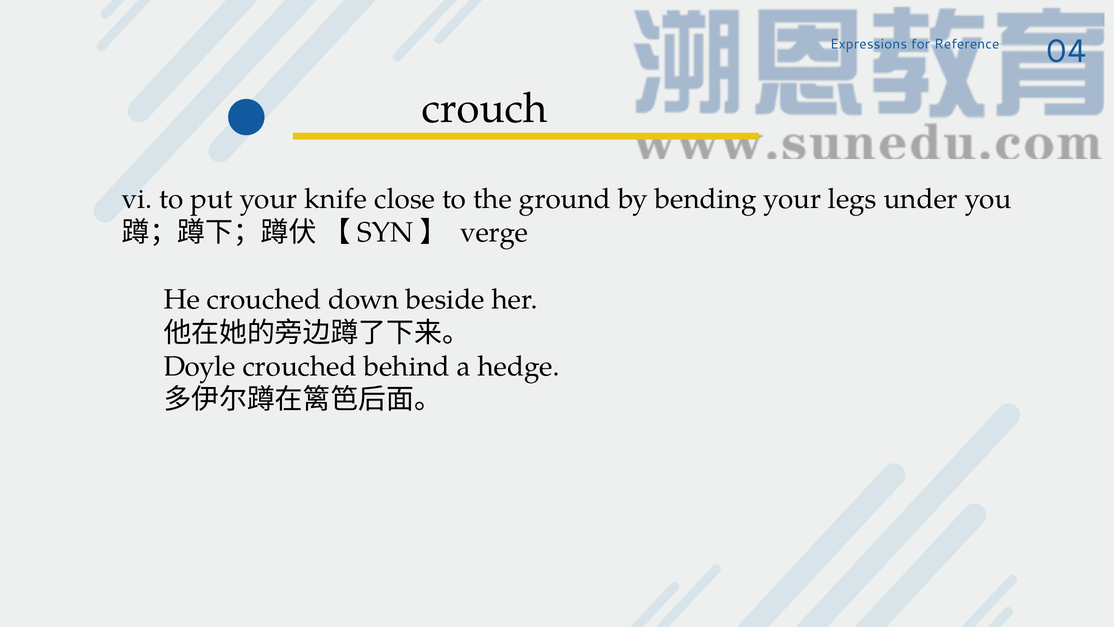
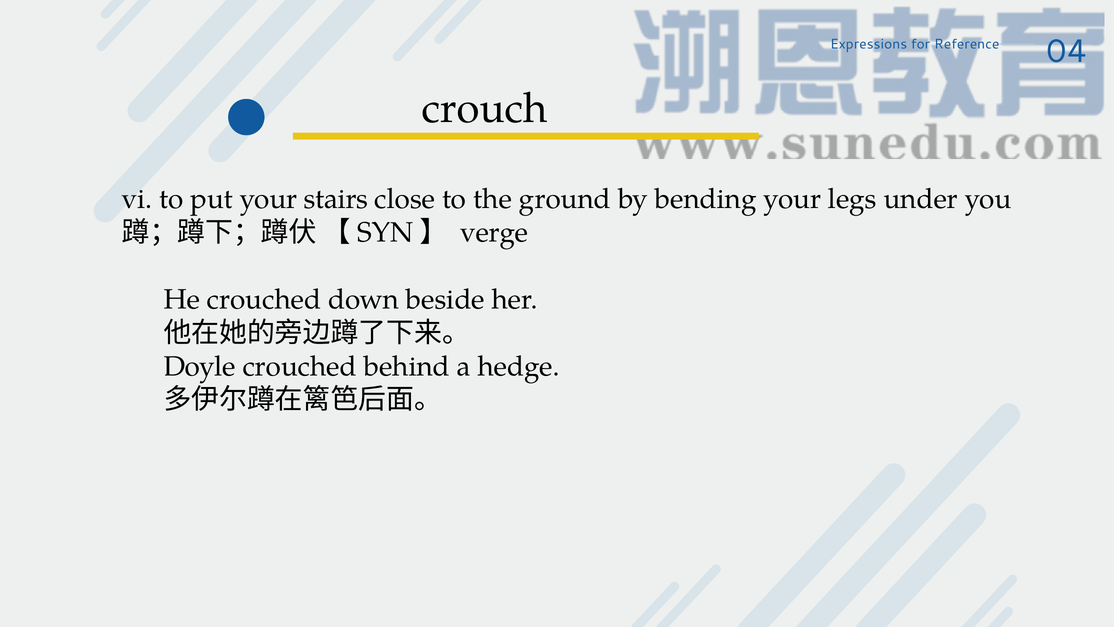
knife: knife -> stairs
